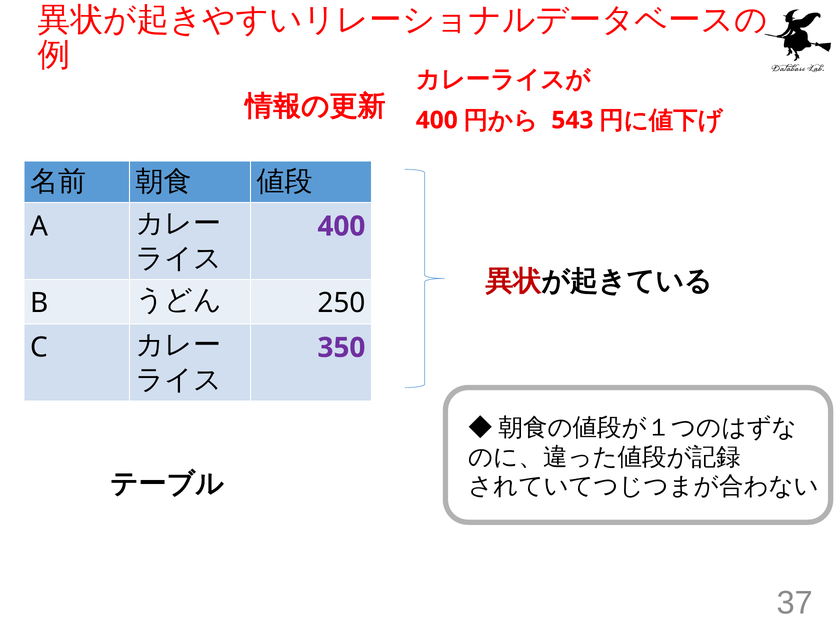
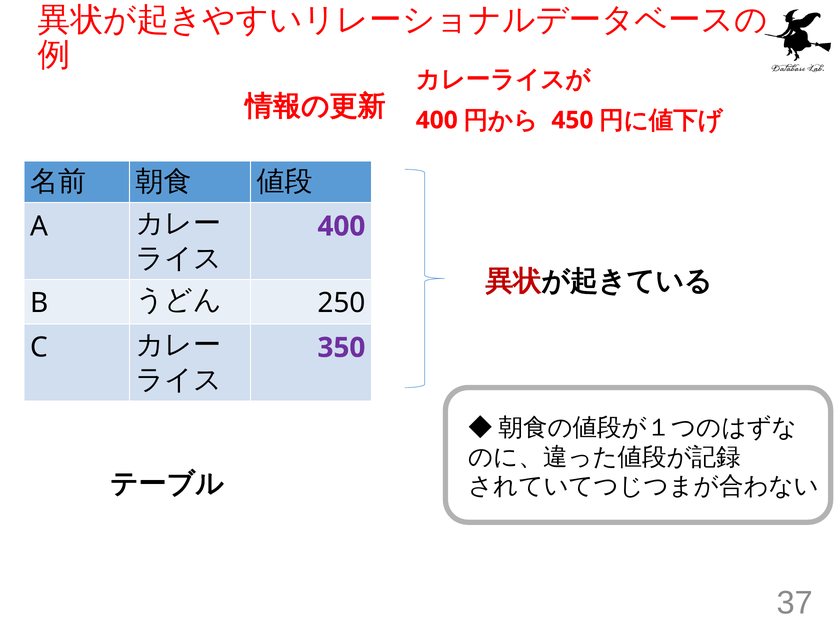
543: 543 -> 450
